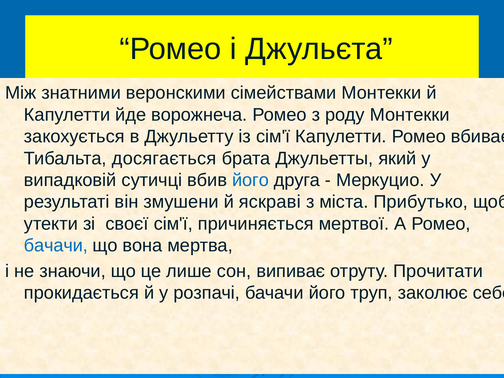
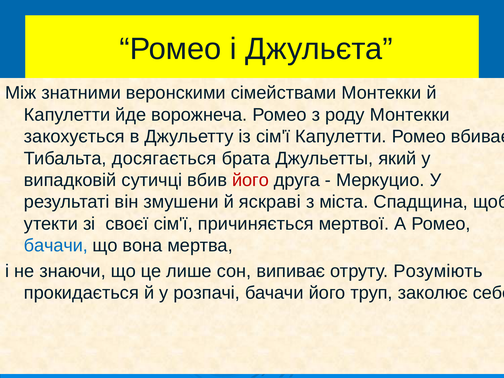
його at (251, 180) colour: blue -> red
Прибутько: Прибутько -> Спадщина
Прочитати: Прочитати -> Розуміють
